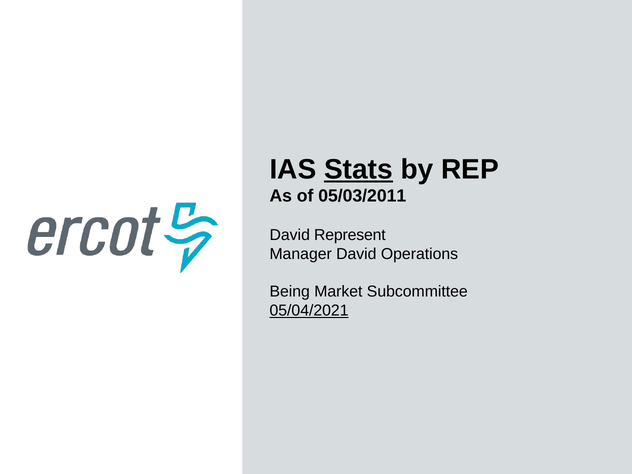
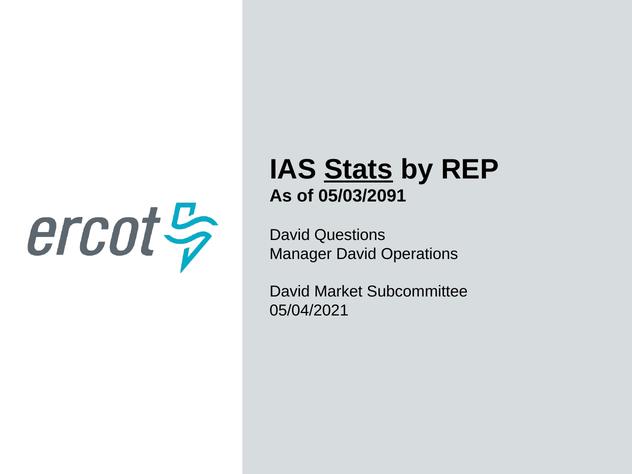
05/03/2011: 05/03/2011 -> 05/03/2091
Represent: Represent -> Questions
Being at (290, 292): Being -> David
05/04/2021 underline: present -> none
